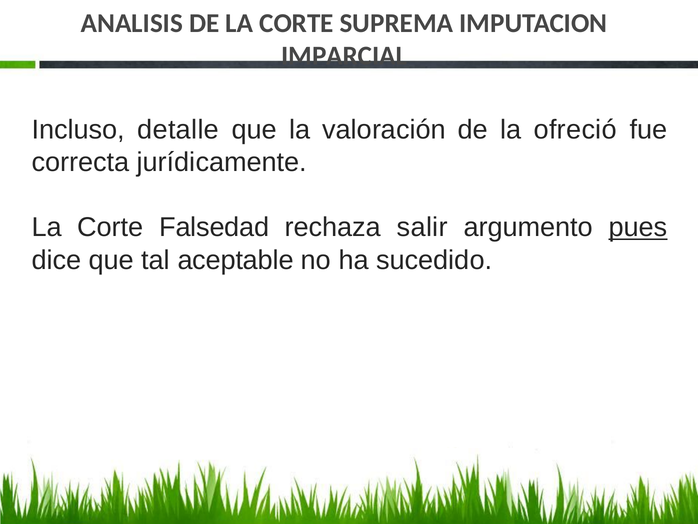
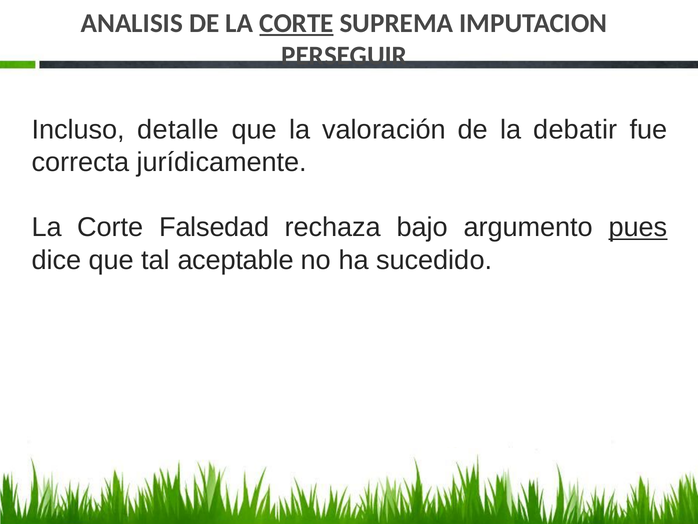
CORTE at (297, 23) underline: none -> present
IMPARCIAL: IMPARCIAL -> PERSEGUIR
ofreció: ofreció -> debatir
salir: salir -> bajo
